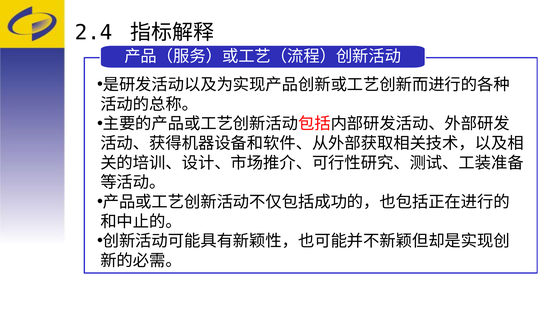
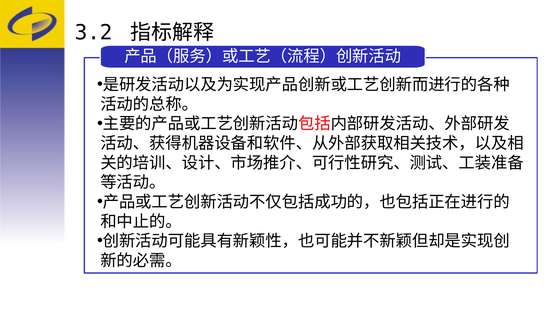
2.4: 2.4 -> 3.2
